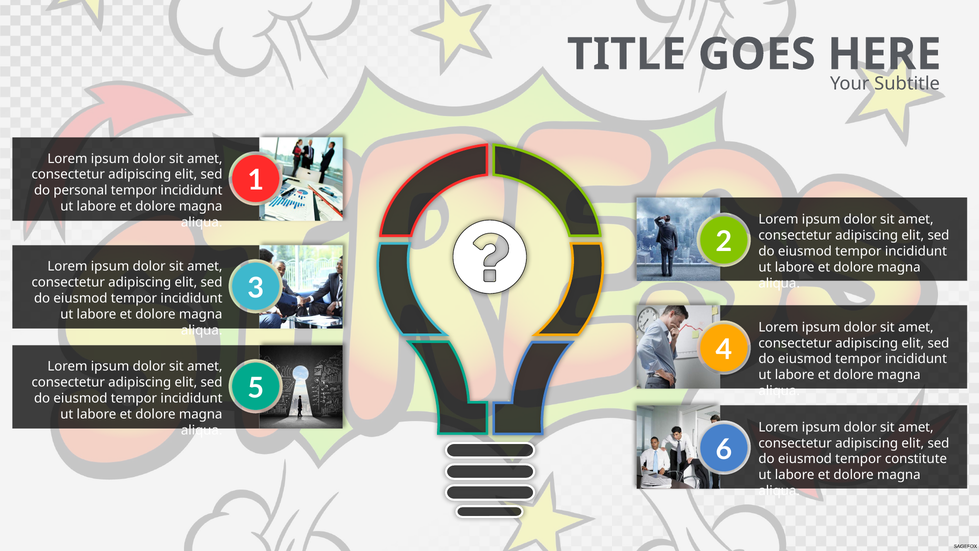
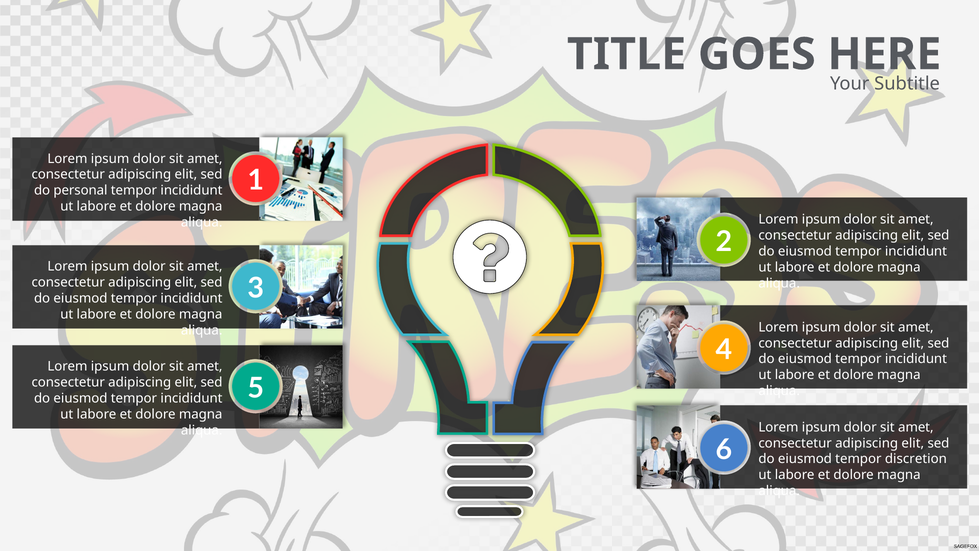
constitute: constitute -> discretion
